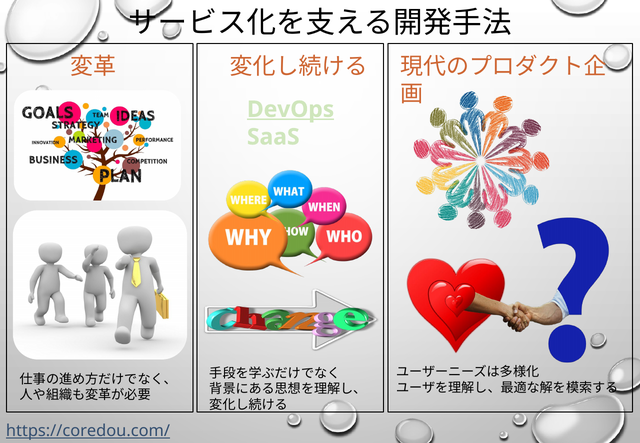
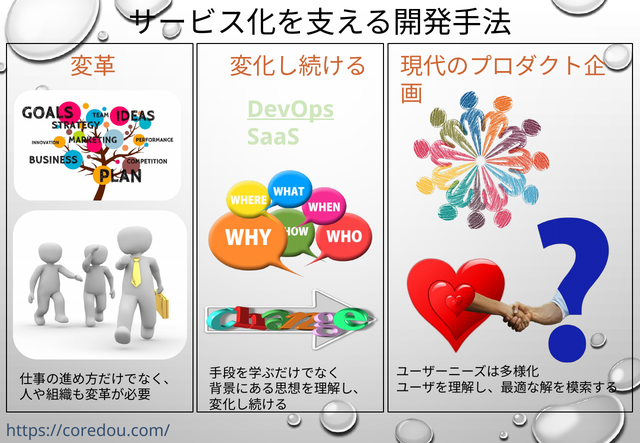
https://coredou.com/ underline: present -> none
